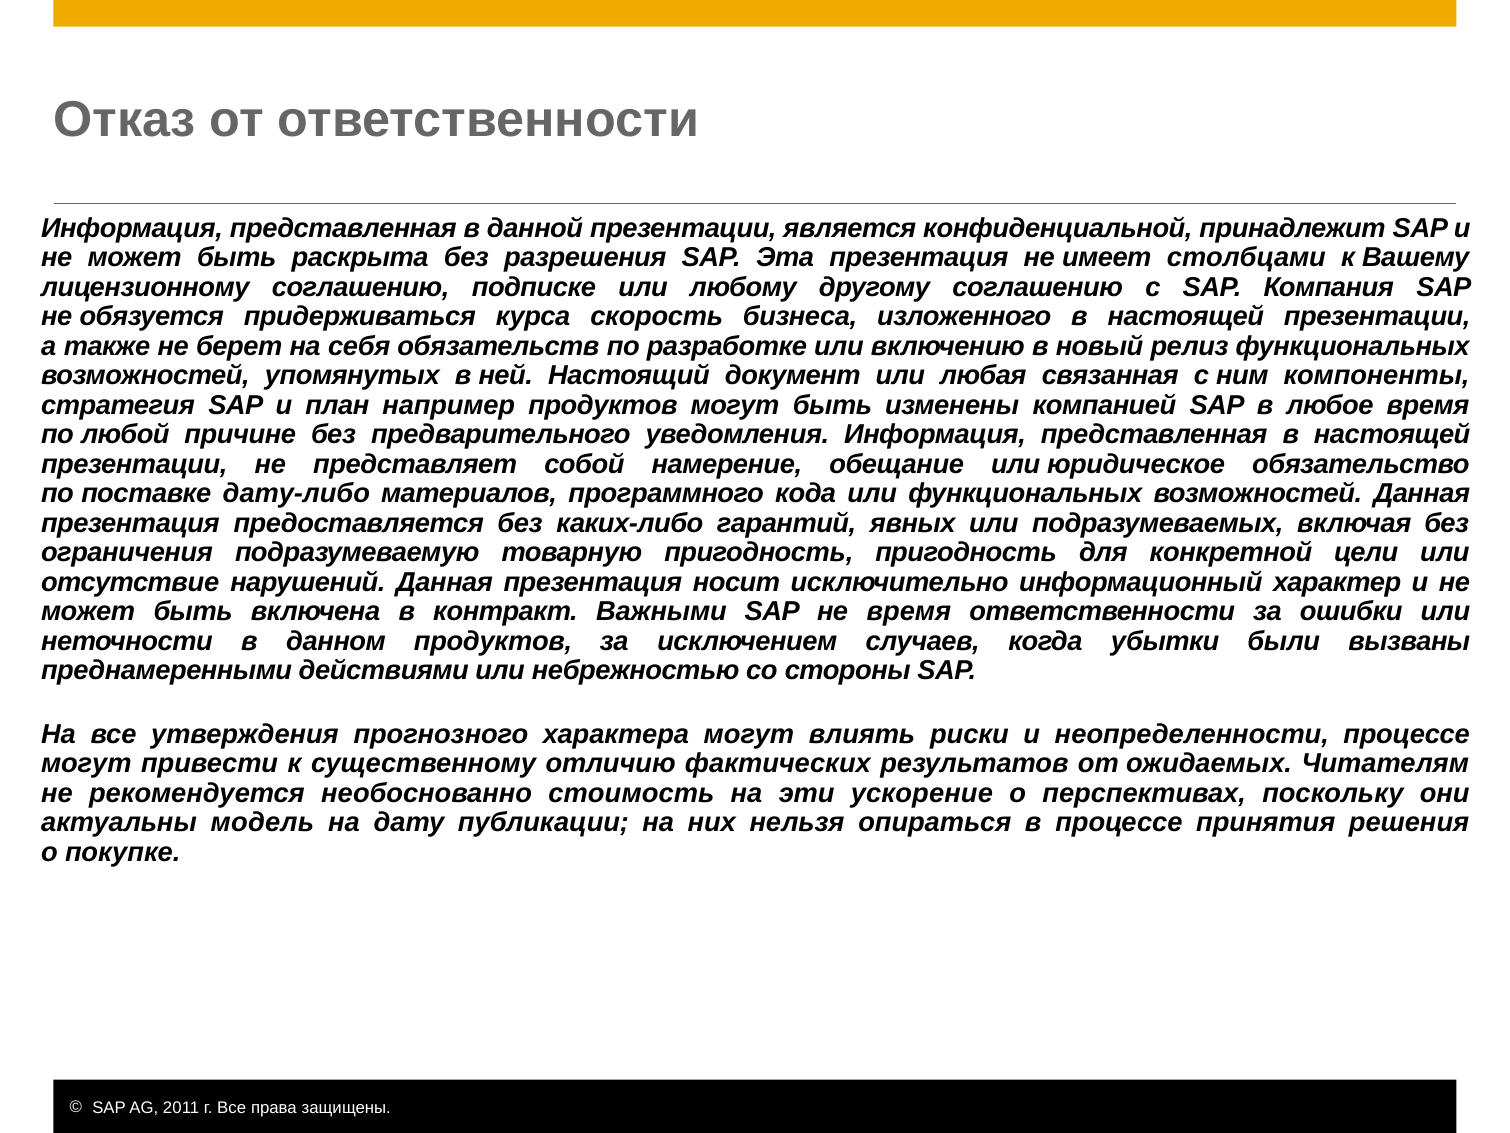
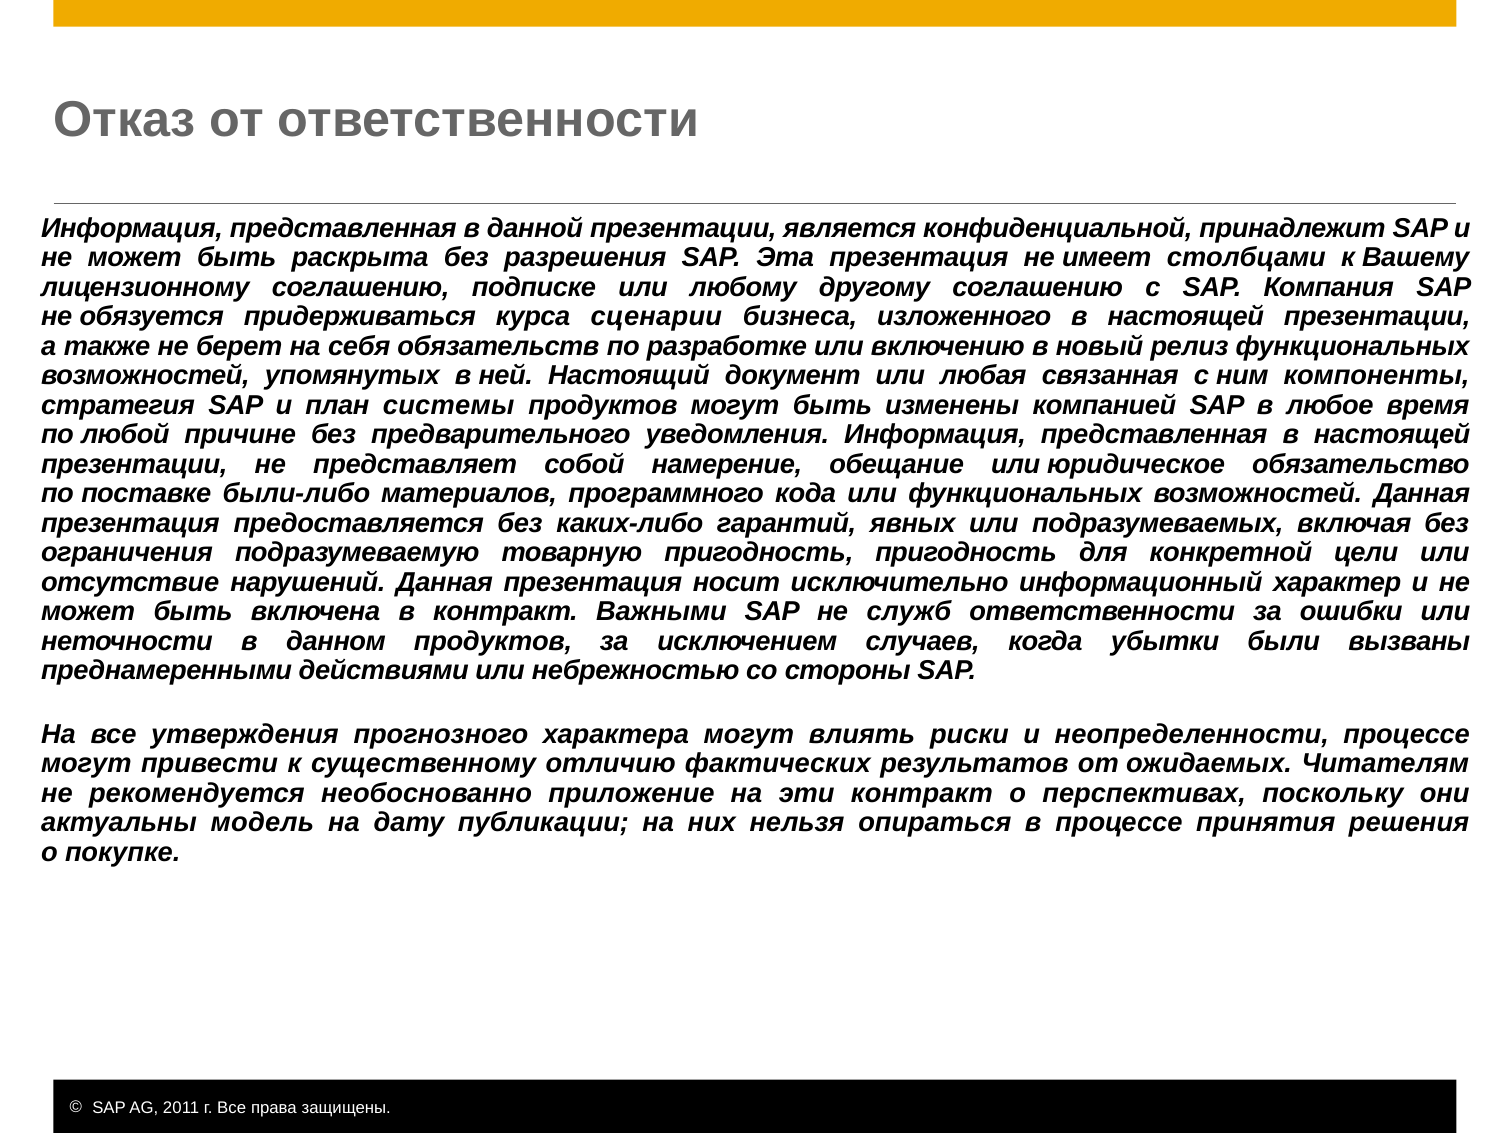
скорость: скорость -> сценарии
например: например -> системы
дату-либо: дату-либо -> были-либо
не время: время -> служб
стоимость: стоимость -> приложение
эти ускорение: ускорение -> контракт
